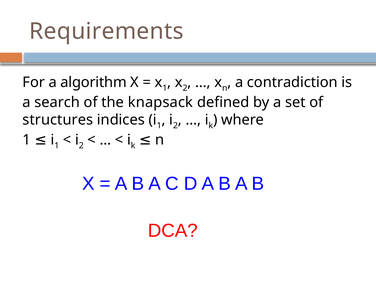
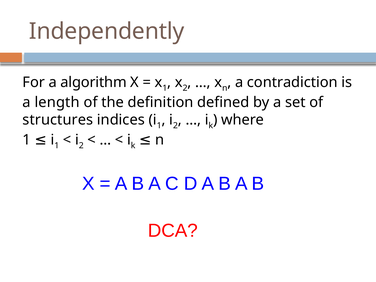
Requirements: Requirements -> Independently
search: search -> length
knapsack: knapsack -> definition
